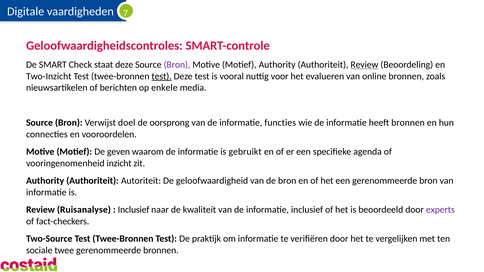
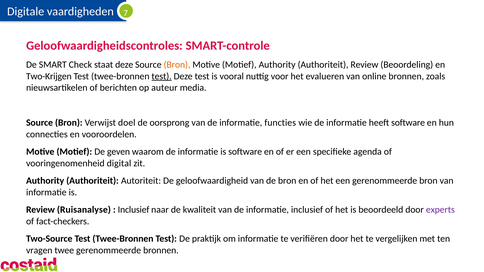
Bron at (177, 65) colour: purple -> orange
Review at (364, 65) underline: present -> none
Two-Inzicht: Two-Inzicht -> Two-Krijgen
enkele: enkele -> auteur
heeft bronnen: bronnen -> software
is gebruikt: gebruikt -> software
inzicht: inzicht -> digital
sociale: sociale -> vragen
